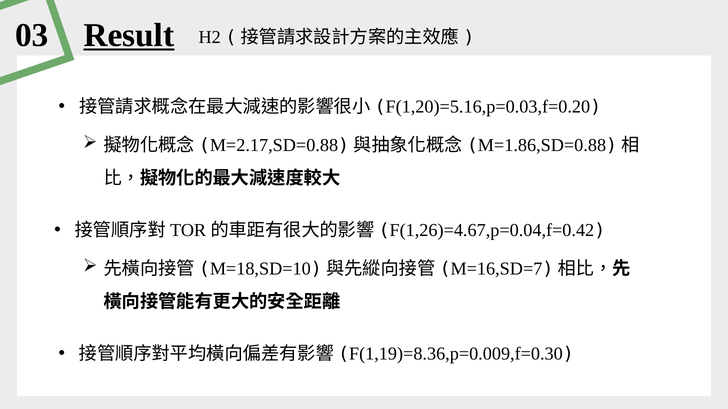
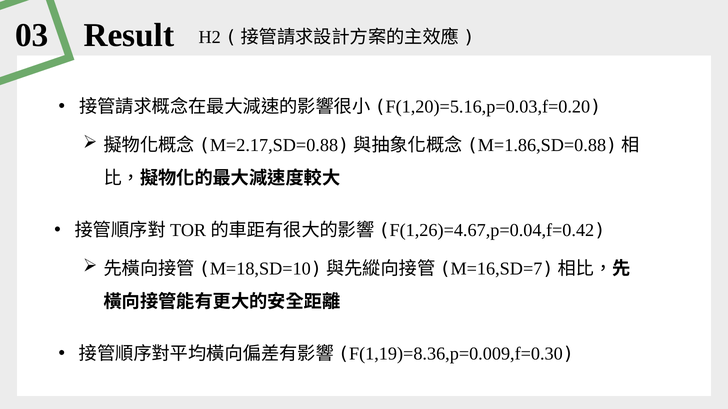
Result underline: present -> none
